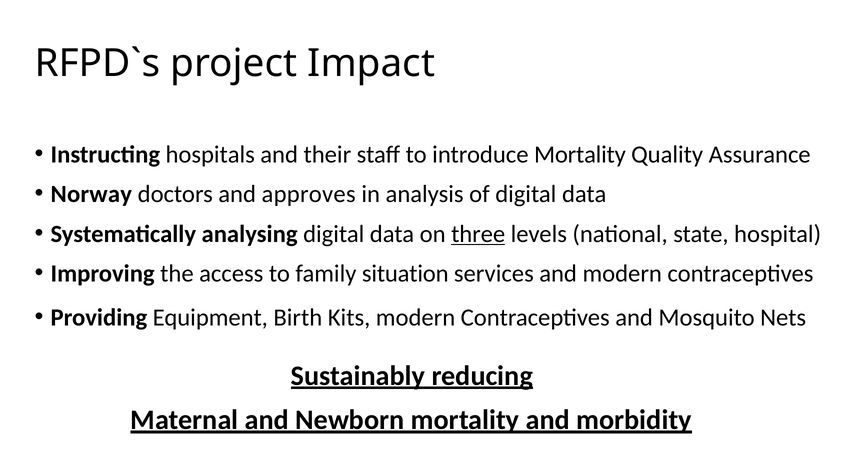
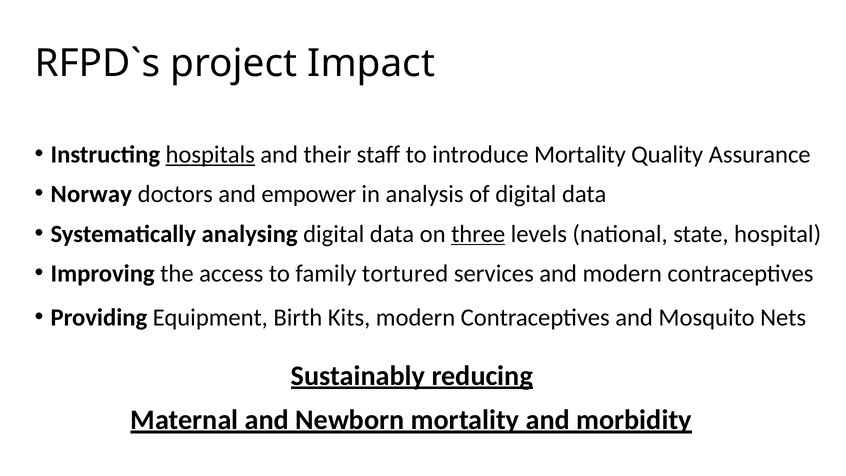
hospitals underline: none -> present
approves: approves -> empower
situation: situation -> tortured
